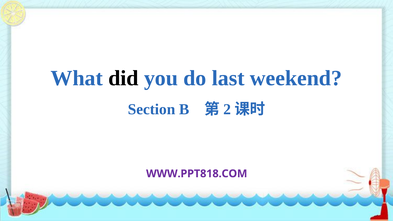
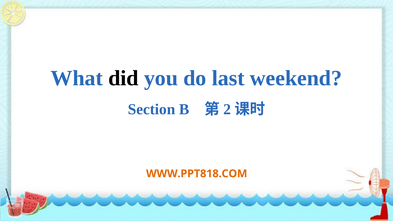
WWW.PPT818.COM colour: purple -> orange
